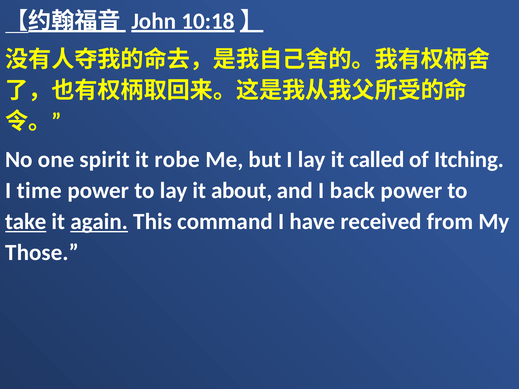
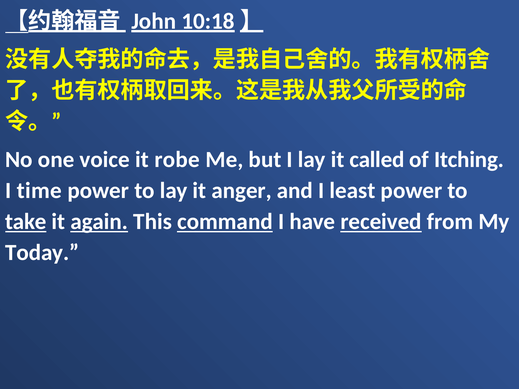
spirit: spirit -> voice
about: about -> anger
back: back -> least
command underline: none -> present
received underline: none -> present
Those: Those -> Today
